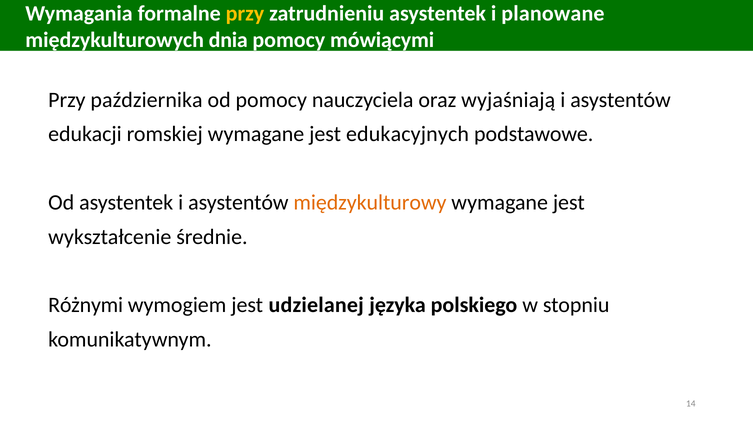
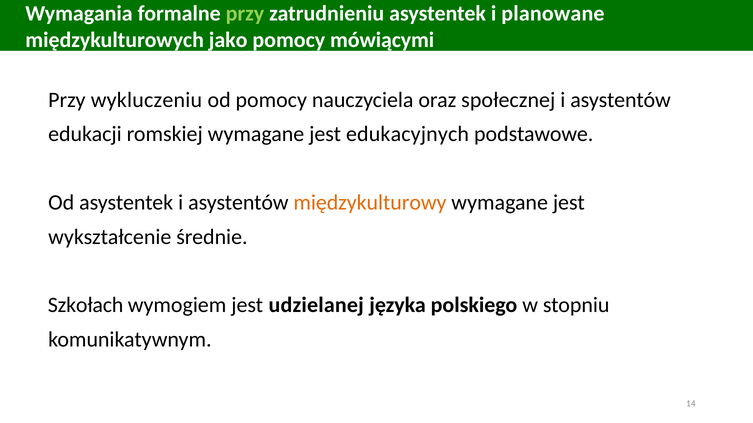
przy at (245, 14) colour: yellow -> light green
dnia: dnia -> jako
października: października -> wykluczeniu
wyjaśniają: wyjaśniają -> społecznej
Różnymi: Różnymi -> Szkołach
